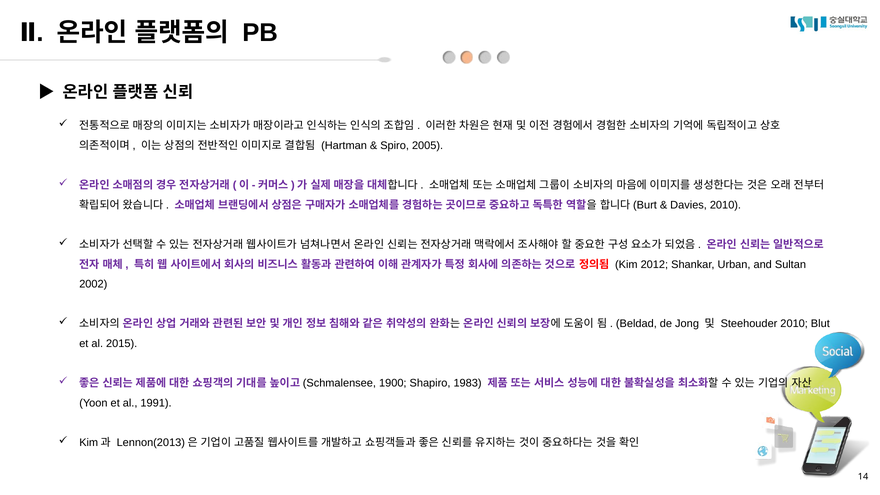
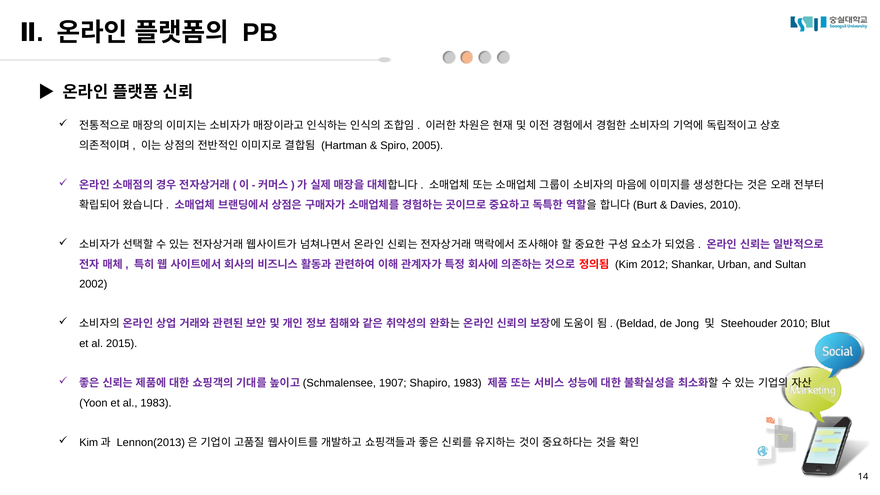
1900: 1900 -> 1907
al 1991: 1991 -> 1983
